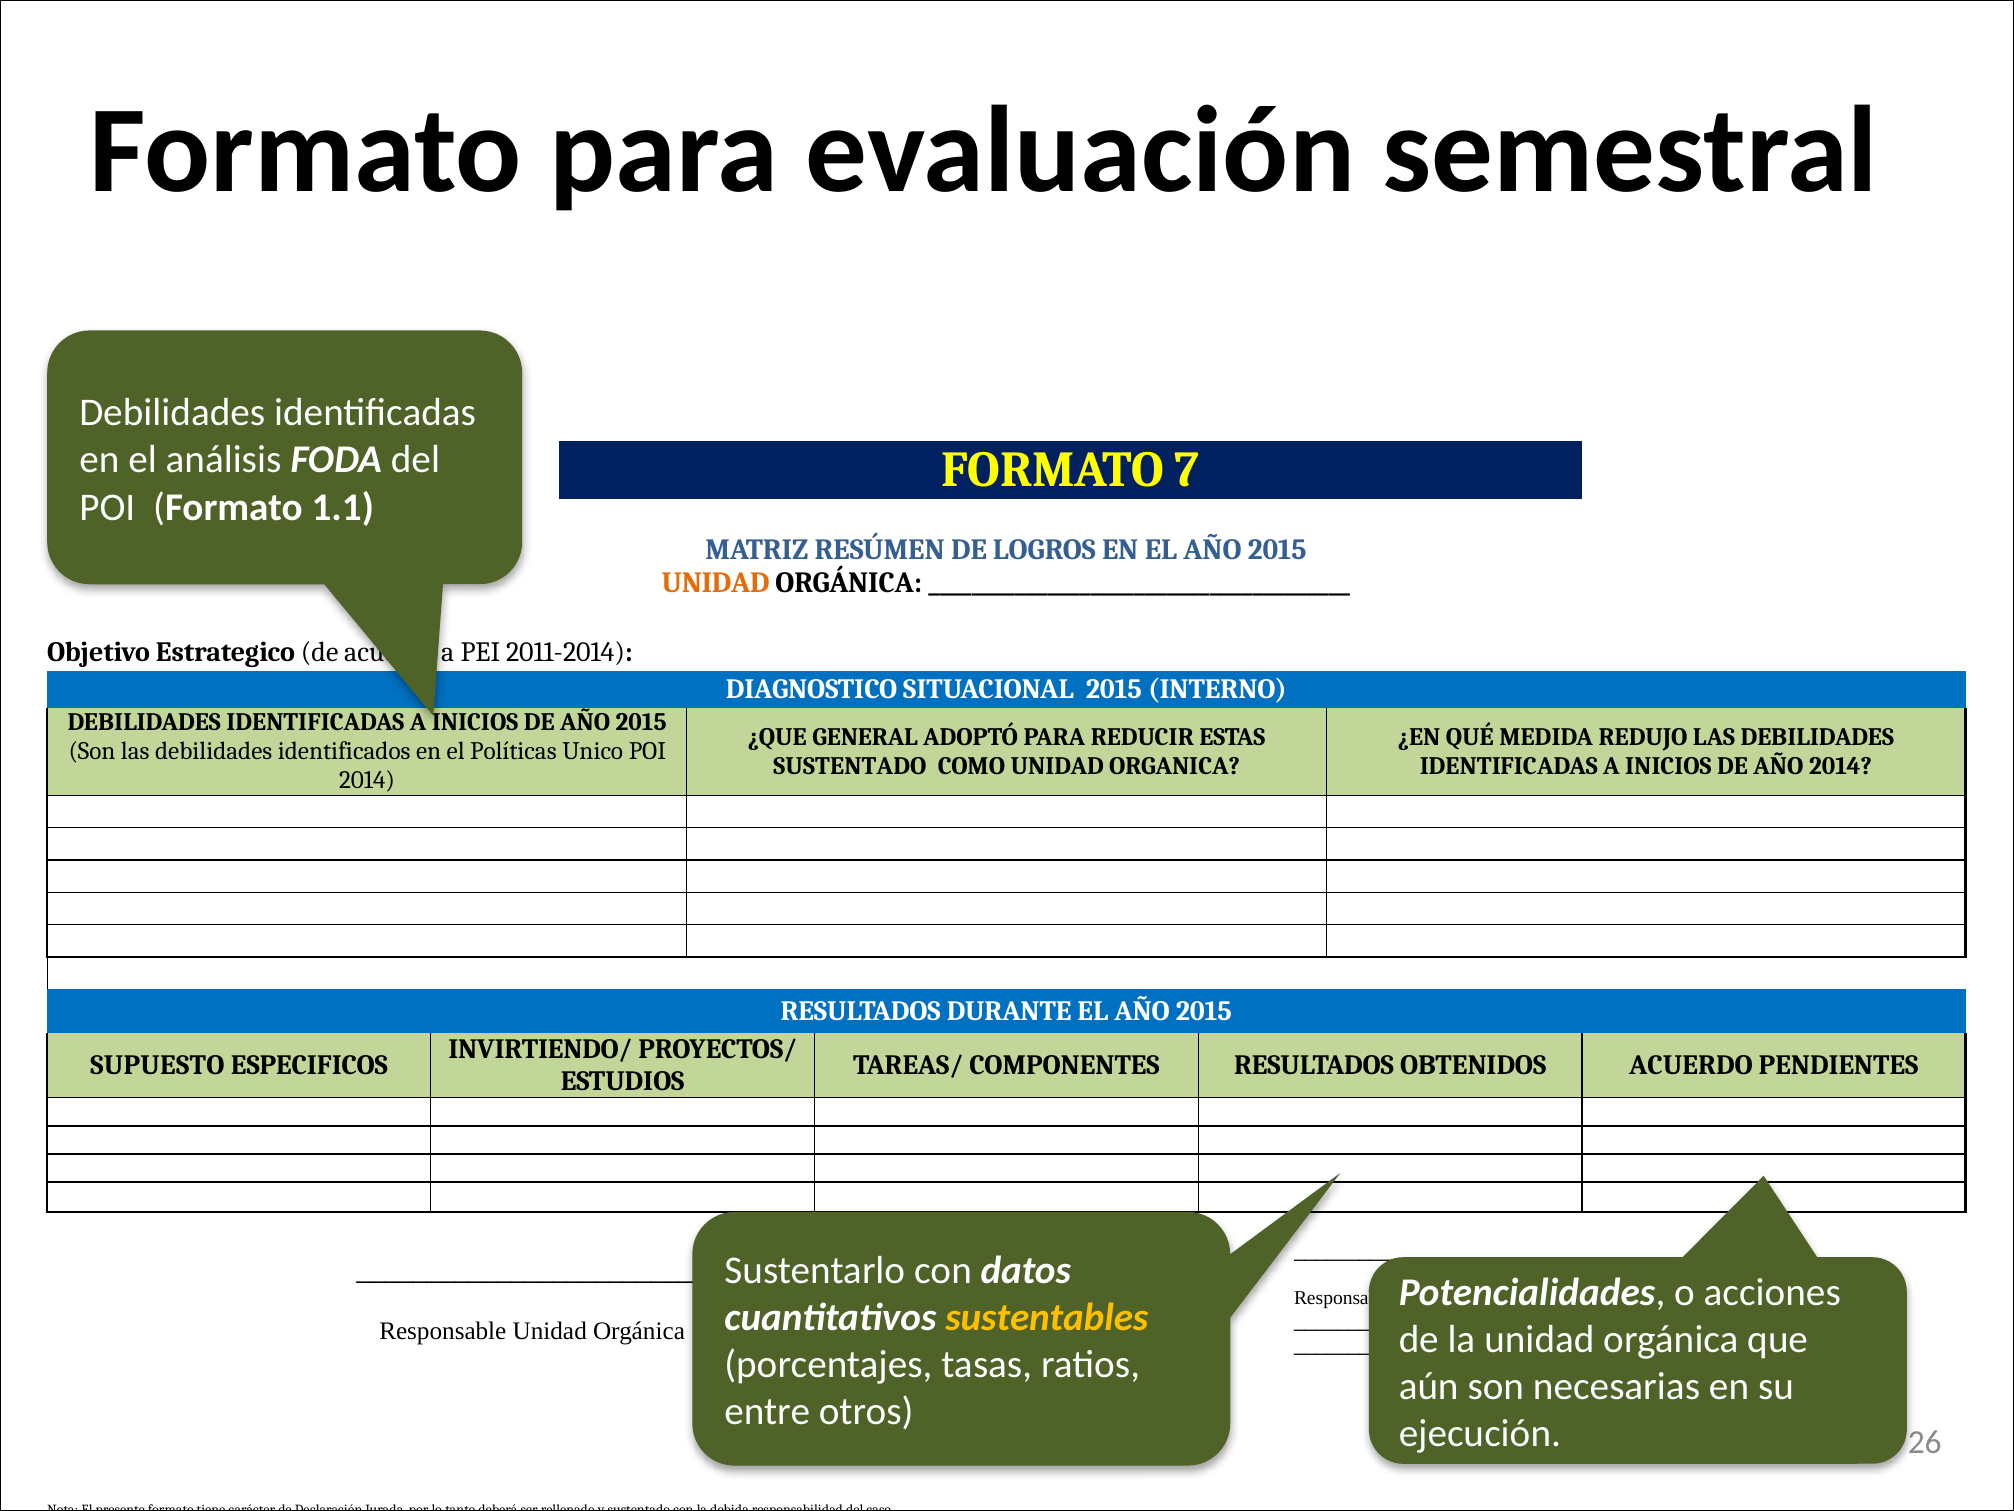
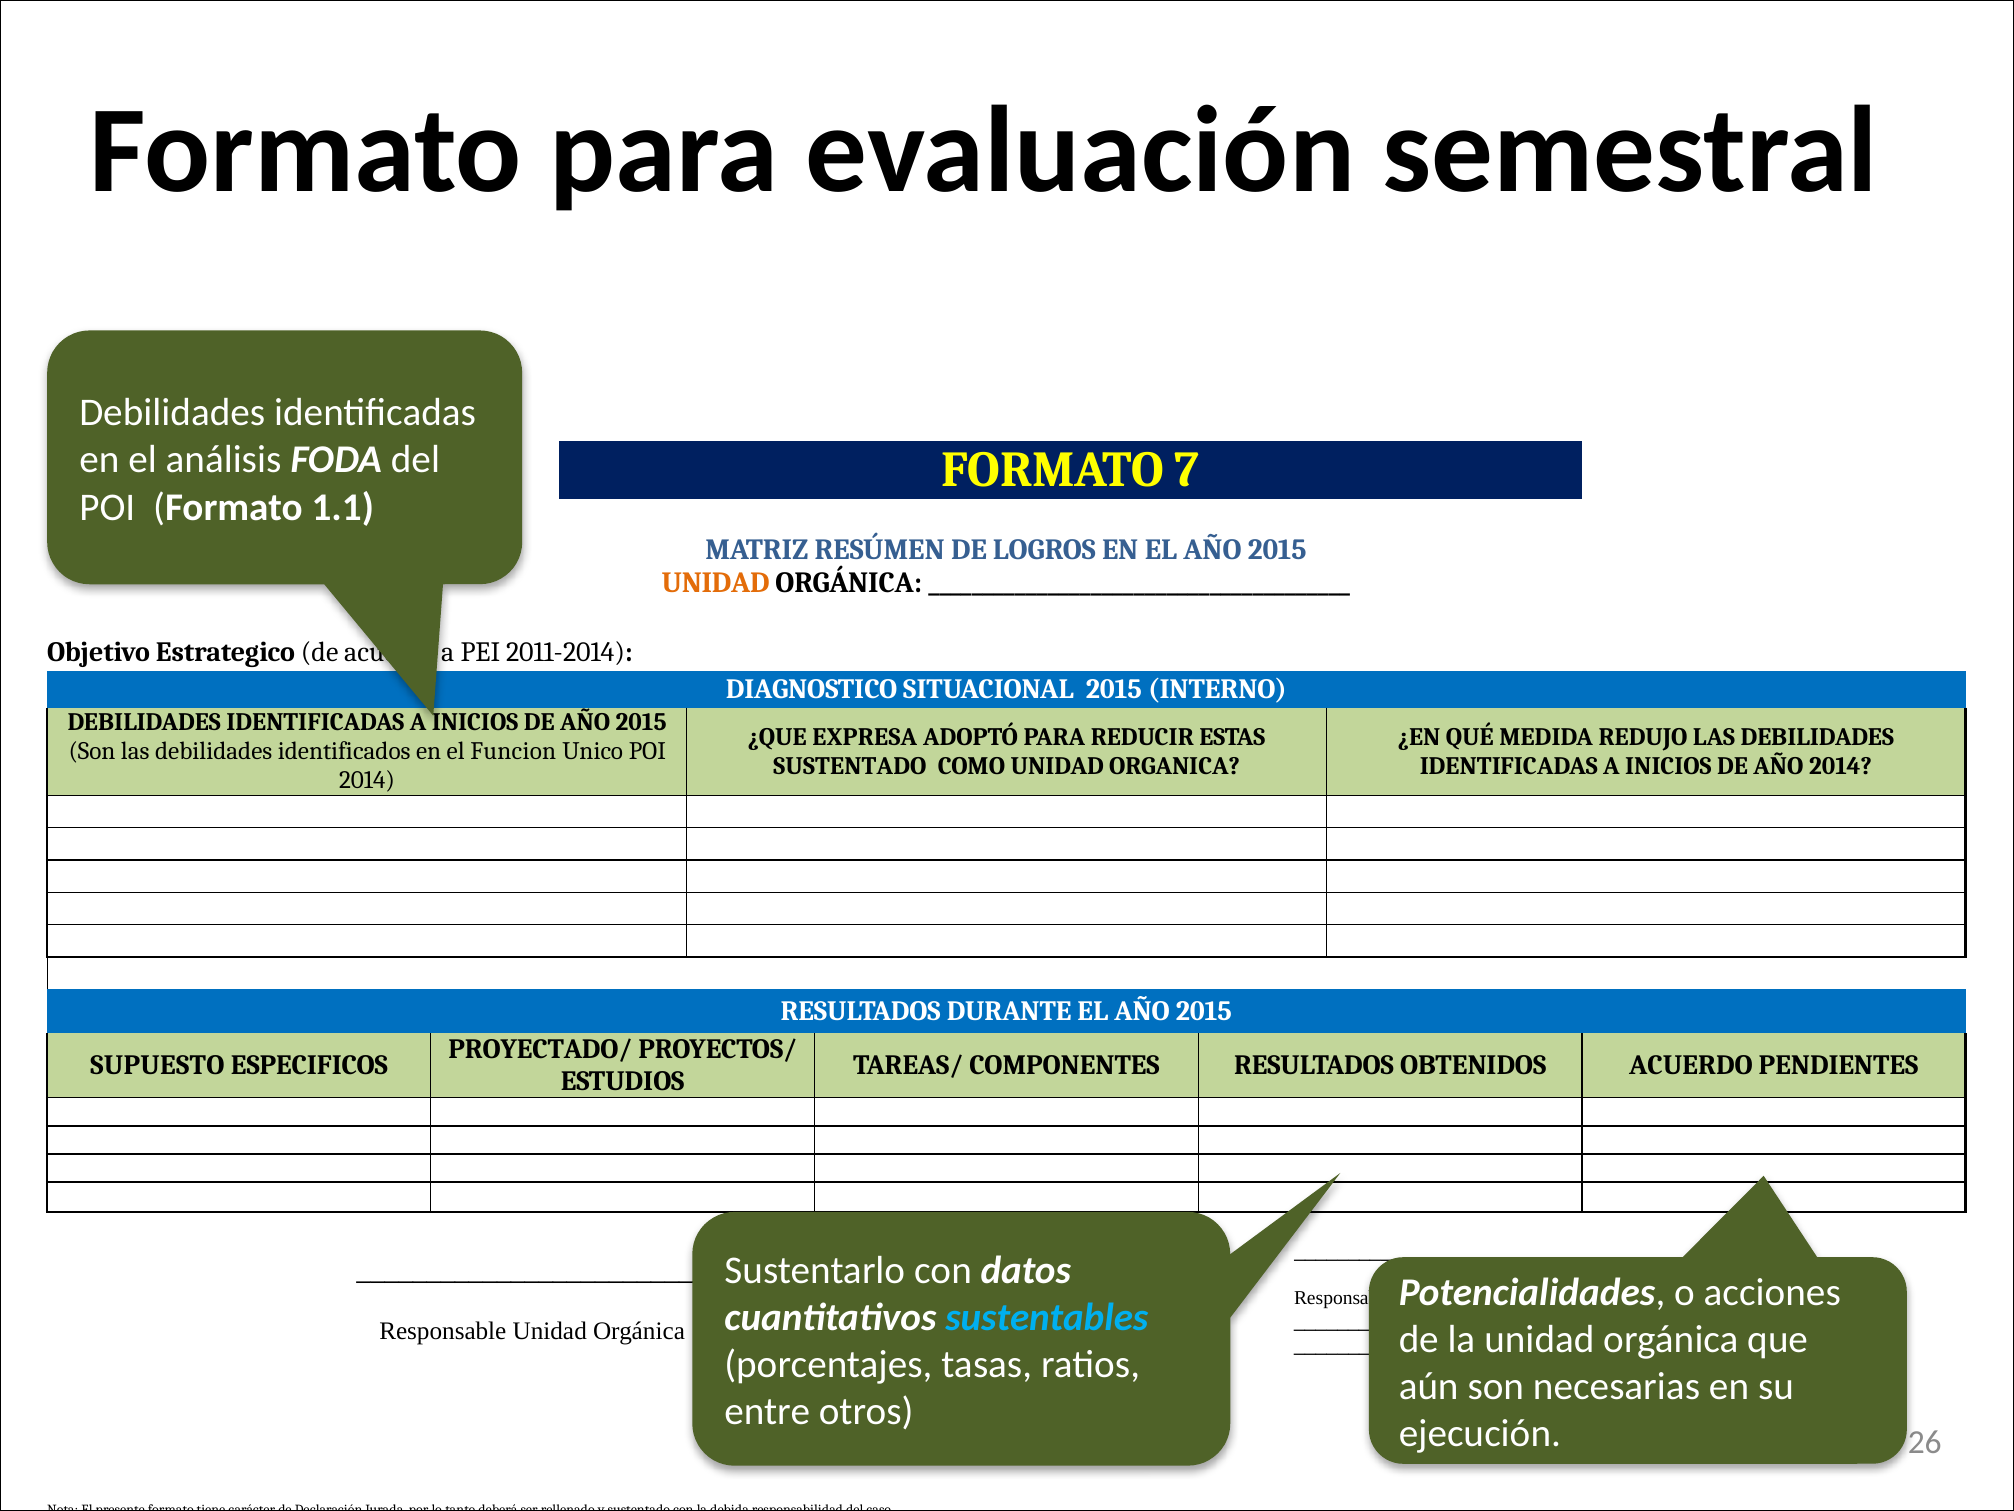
GENERAL: GENERAL -> EXPRESA
Políticas: Políticas -> Funcion
INVIRTIENDO/: INVIRTIENDO/ -> PROYECTADO/
sustentables colour: yellow -> light blue
